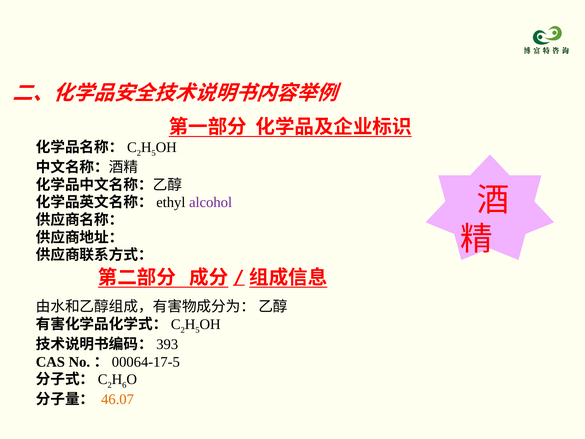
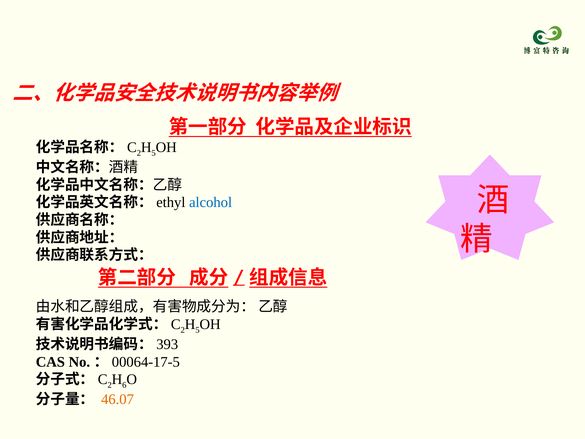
alcohol colour: purple -> blue
